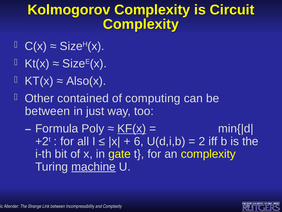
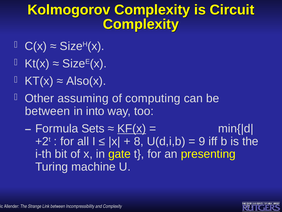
contained: contained -> assuming
just: just -> into
Poly: Poly -> Sets
6: 6 -> 8
2: 2 -> 9
an complexity: complexity -> presenting
machine underline: present -> none
